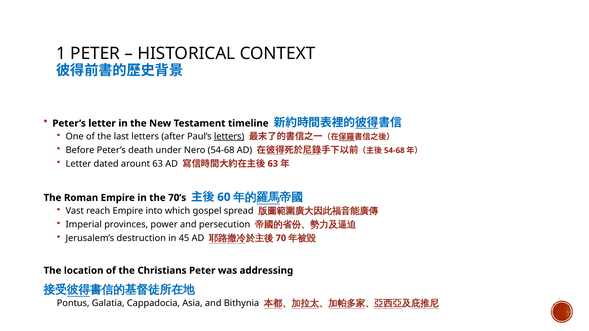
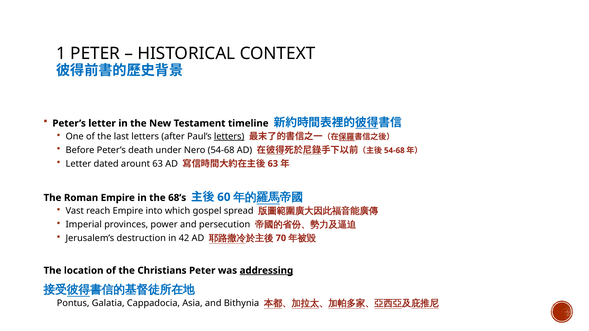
70’s: 70’s -> 68’s
45: 45 -> 42
addressing underline: none -> present
